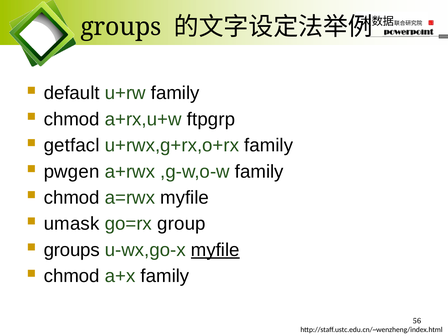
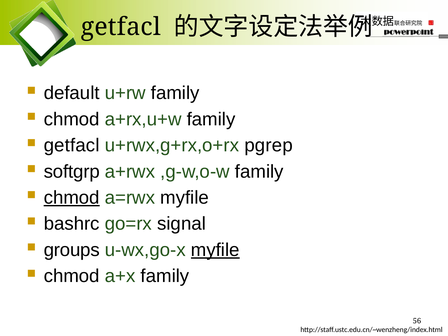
groups at (121, 27): groups -> getfacl
a+rx,u+w ftpgrp: ftpgrp -> family
u+rwx,g+rx,o+rx family: family -> pgrep
pwgen: pwgen -> softgrp
chmod at (72, 198) underline: none -> present
umask: umask -> bashrc
group: group -> signal
